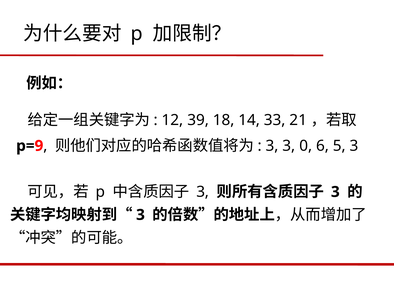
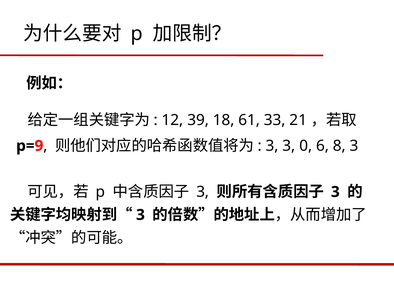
14: 14 -> 61
5: 5 -> 8
